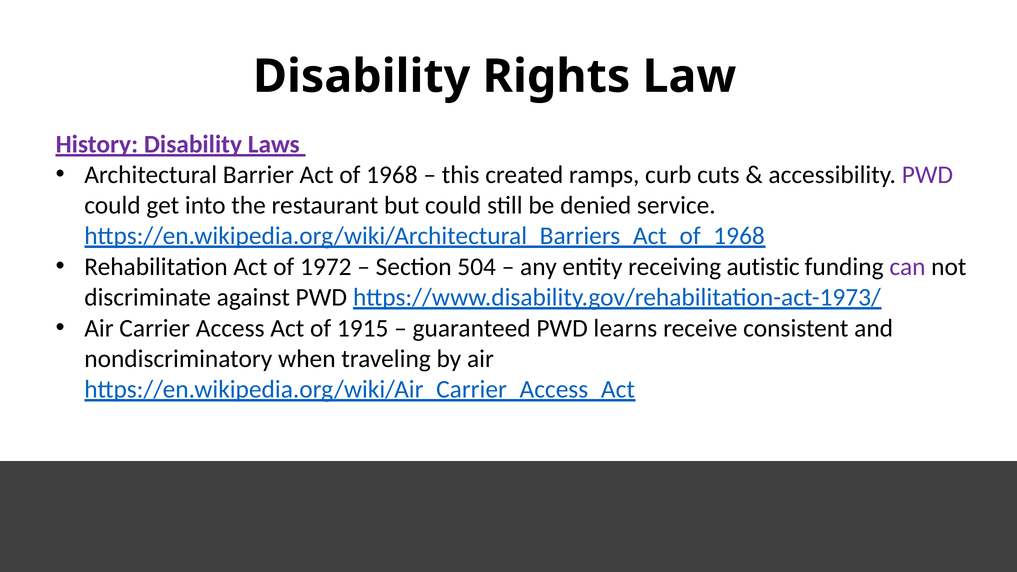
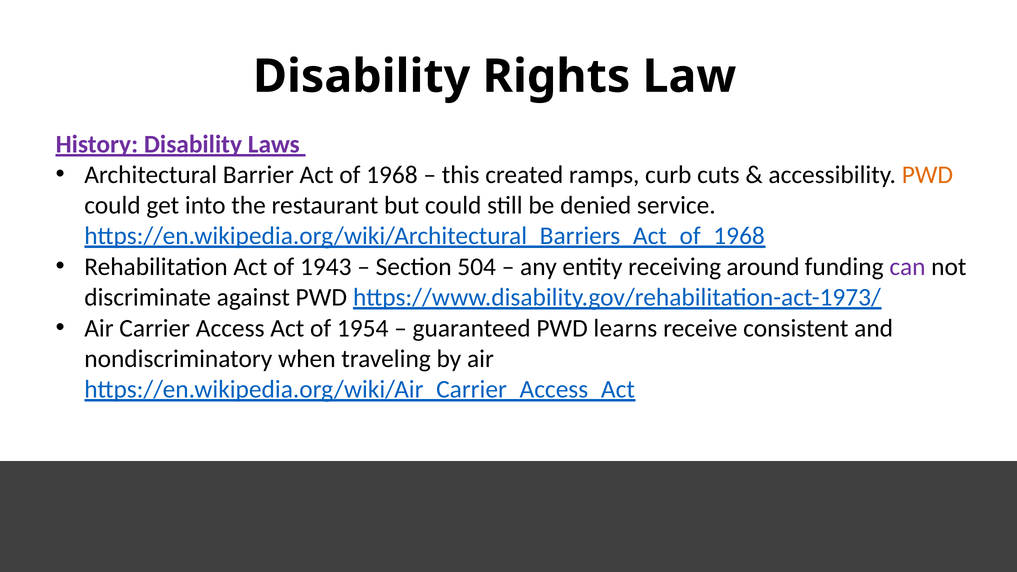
PWD at (927, 175) colour: purple -> orange
1972: 1972 -> 1943
autistic: autistic -> around
1915: 1915 -> 1954
